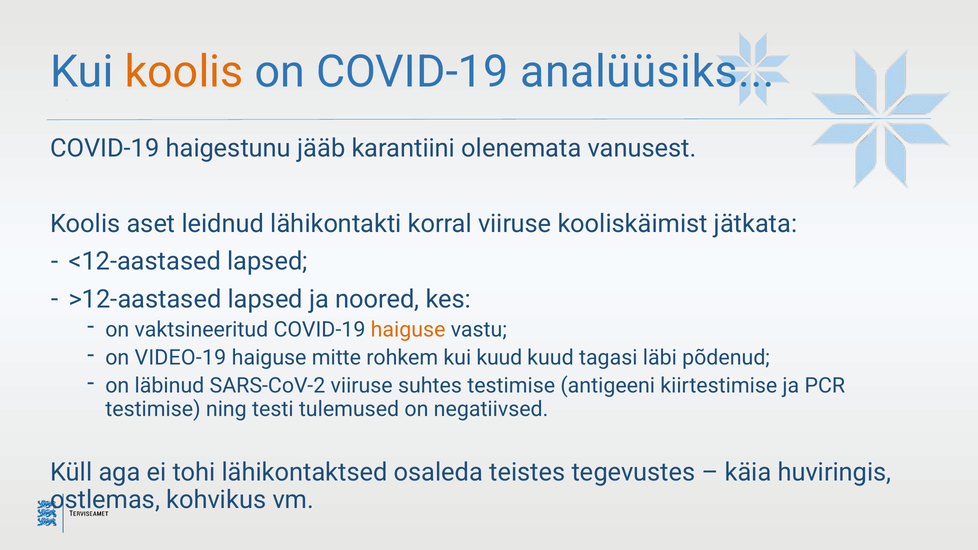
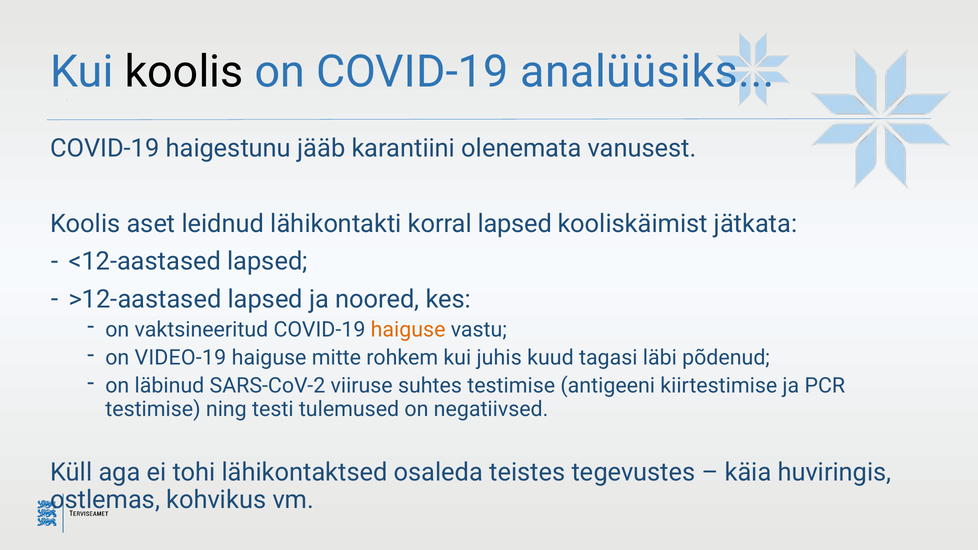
koolis at (184, 72) colour: orange -> black
korral viiruse: viiruse -> lapsed
kui kuud: kuud -> juhis
